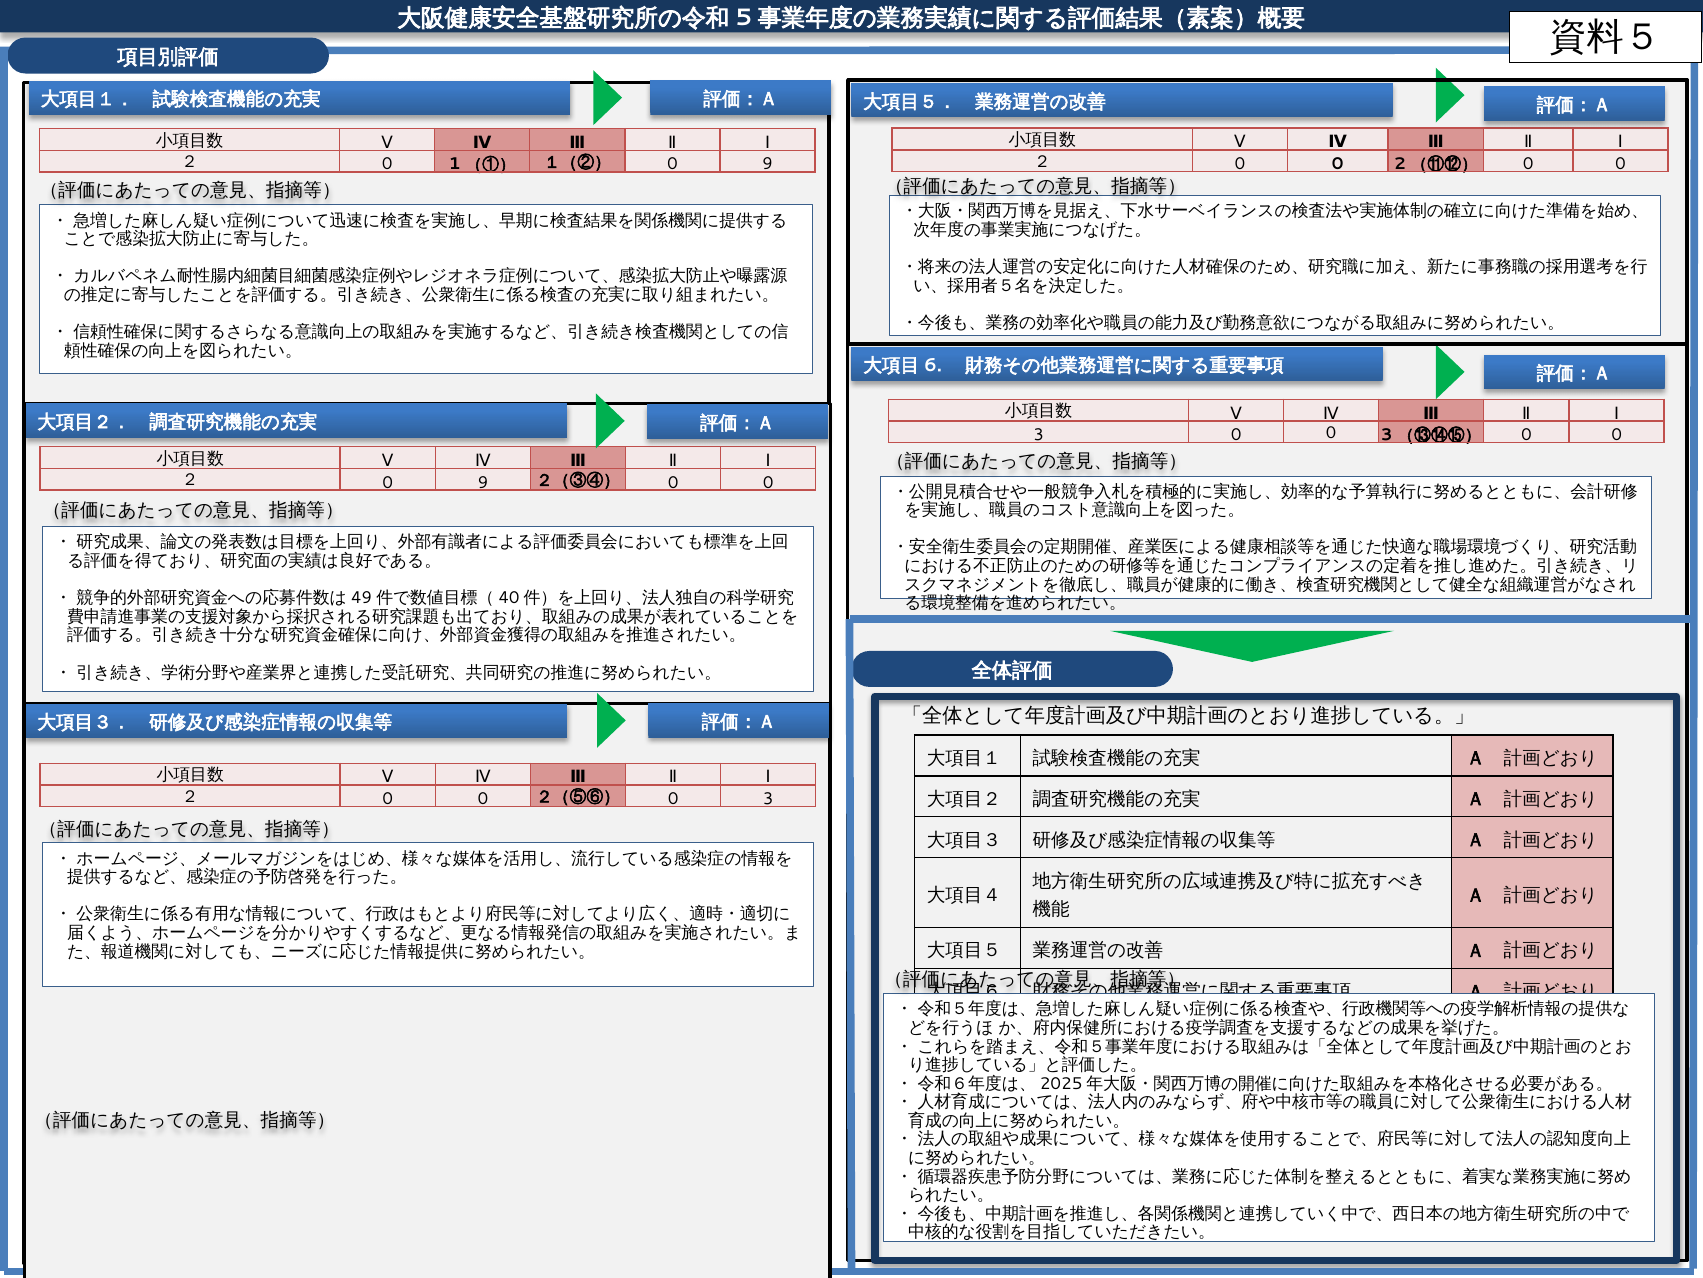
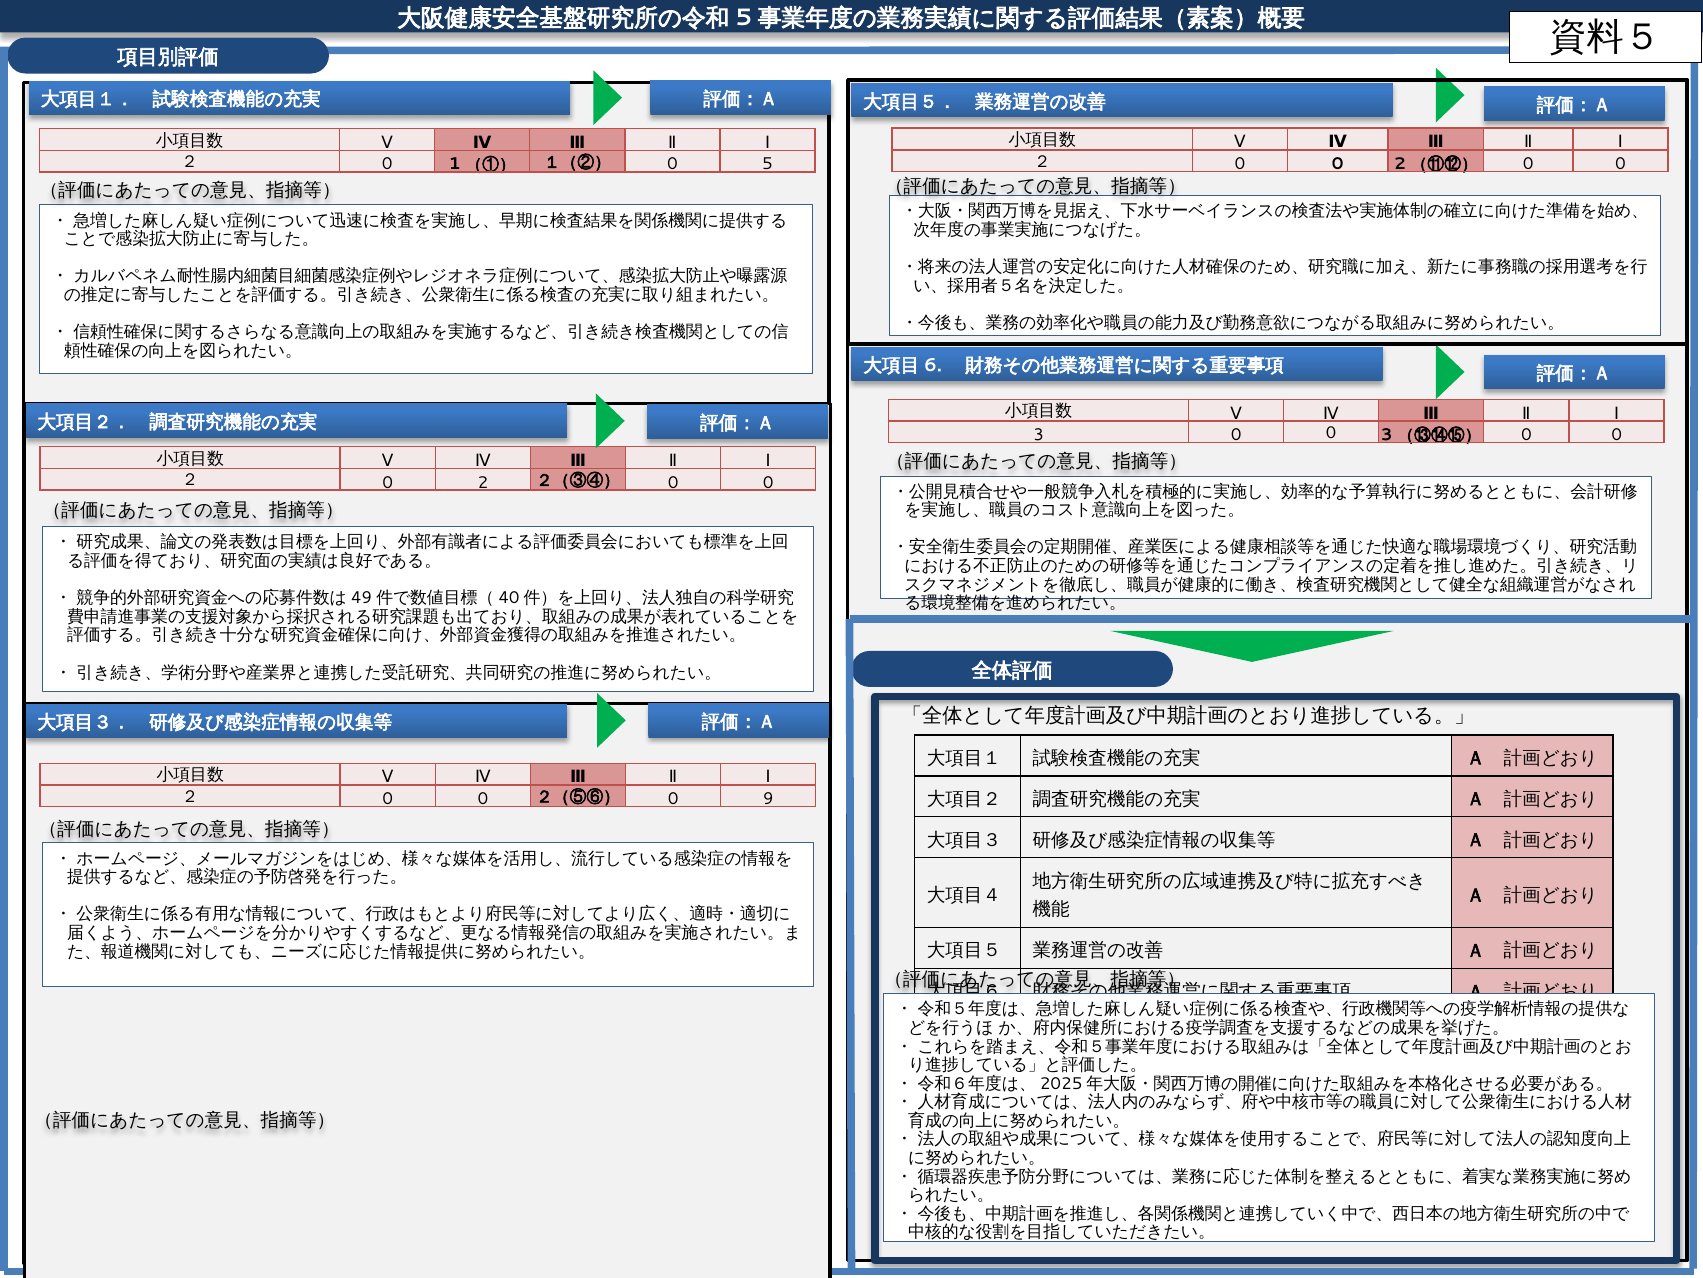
１（②） 0 9: 9 -> 5
２ 0 9: 9 -> 2
0 3: 3 -> 9
